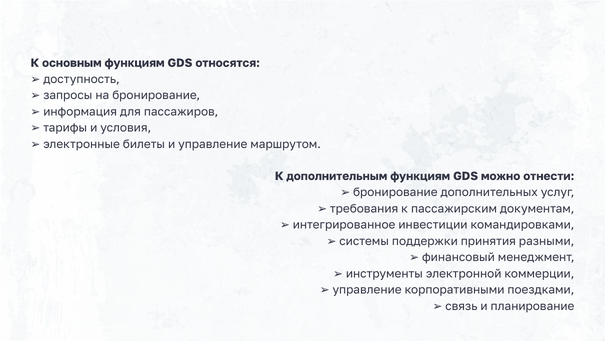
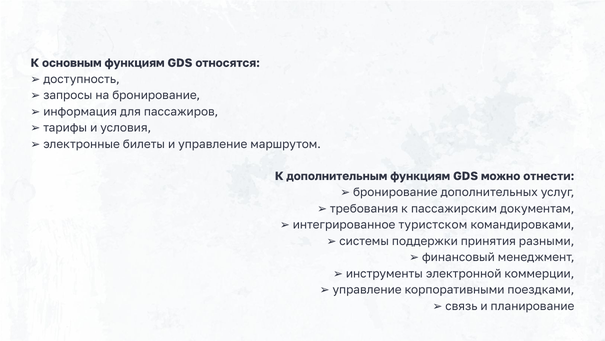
инвестиции: инвестиции -> туристском
